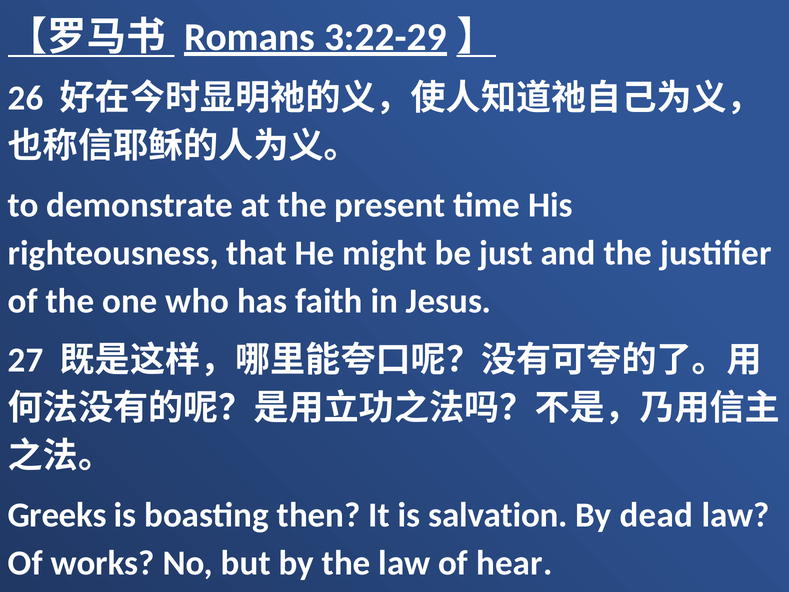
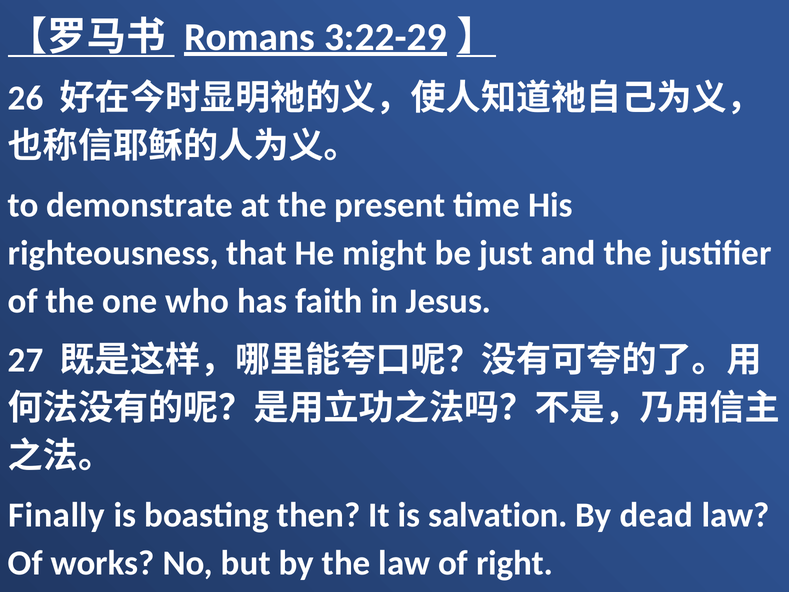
Greeks: Greeks -> Finally
hear: hear -> right
